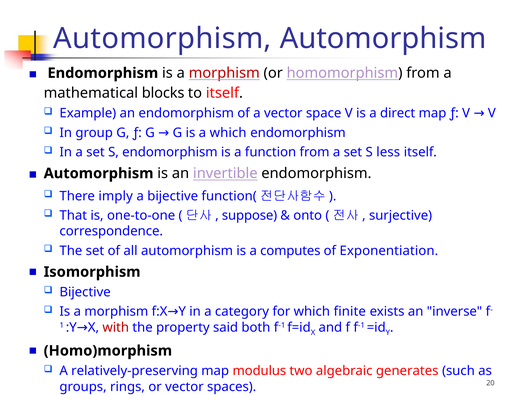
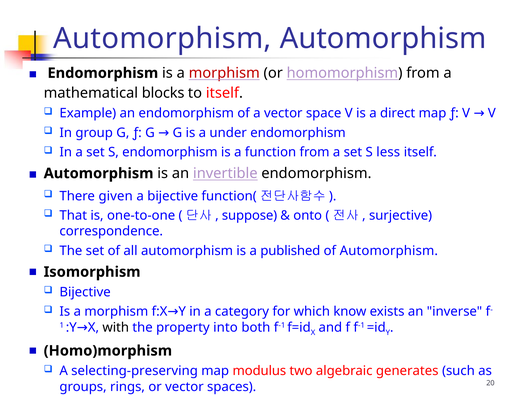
a which: which -> under
imply: imply -> given
computes: computes -> published
of Exponentiation: Exponentiation -> Automorphism
finite: finite -> know
with colour: red -> black
said: said -> into
relatively-preserving: relatively-preserving -> selecting-preserving
